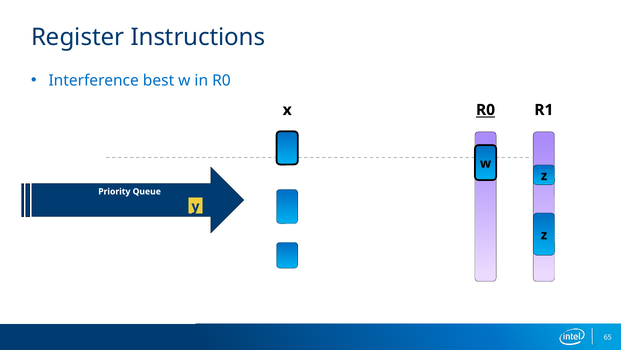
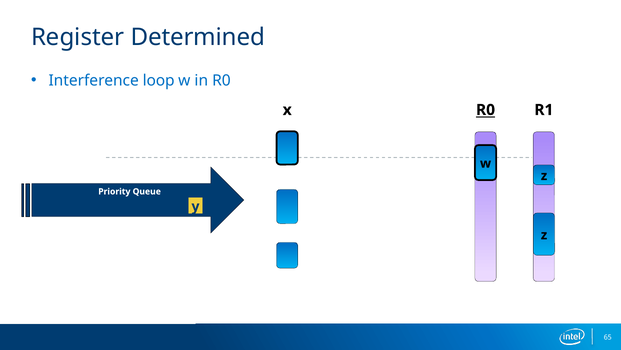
Instructions: Instructions -> Determined
best: best -> loop
